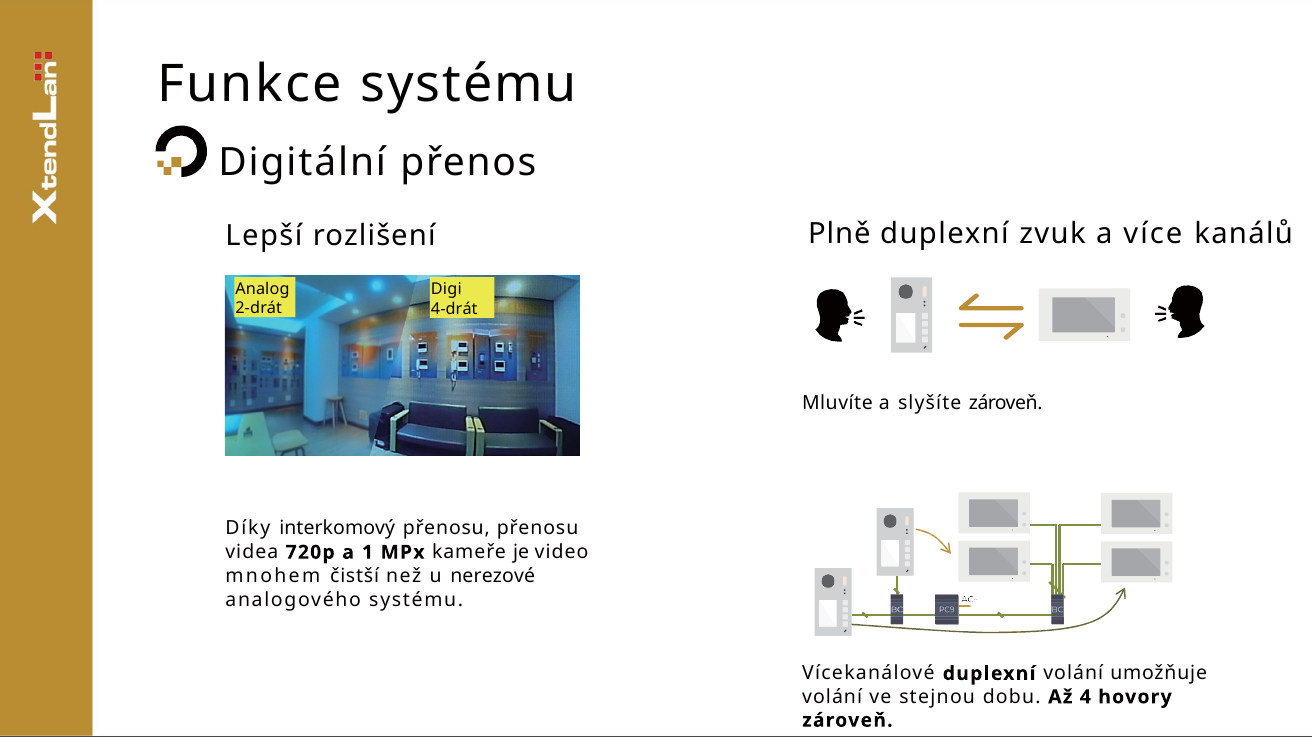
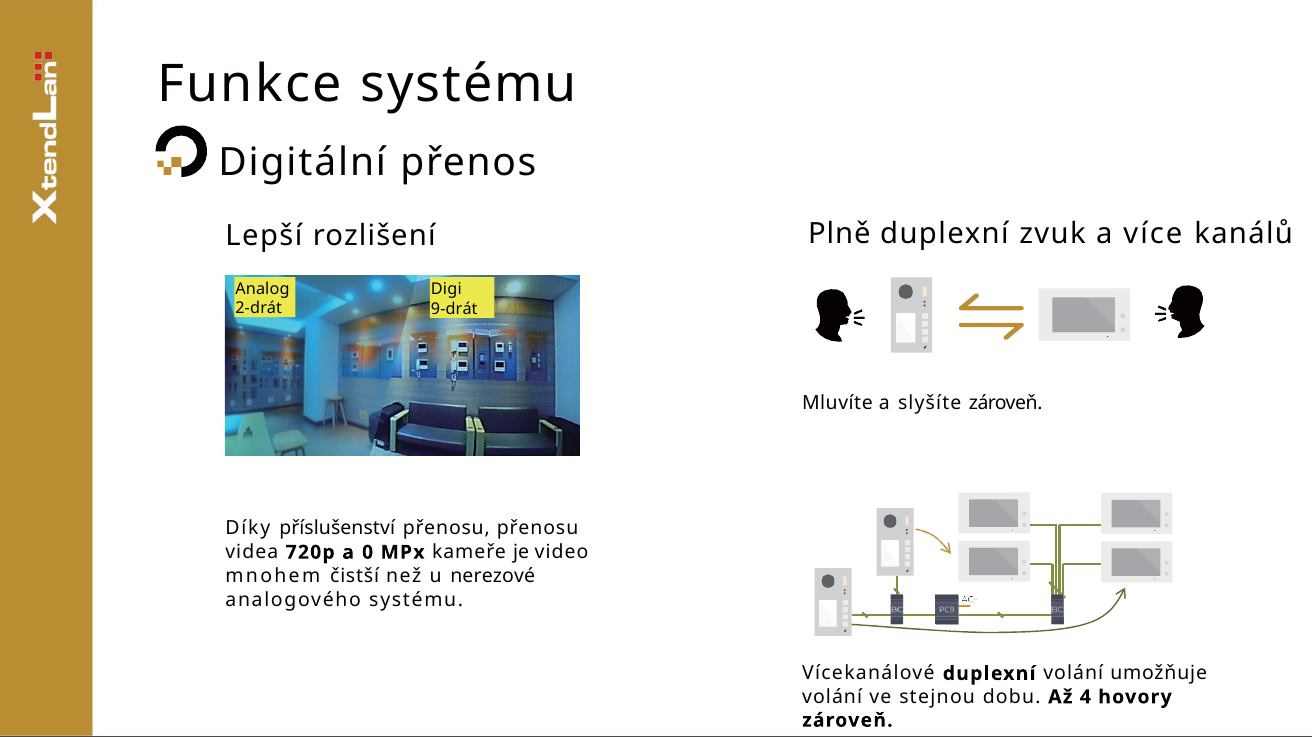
4-drát: 4-drát -> 9-drát
interkomový: interkomový -> příslušenství
1: 1 -> 0
